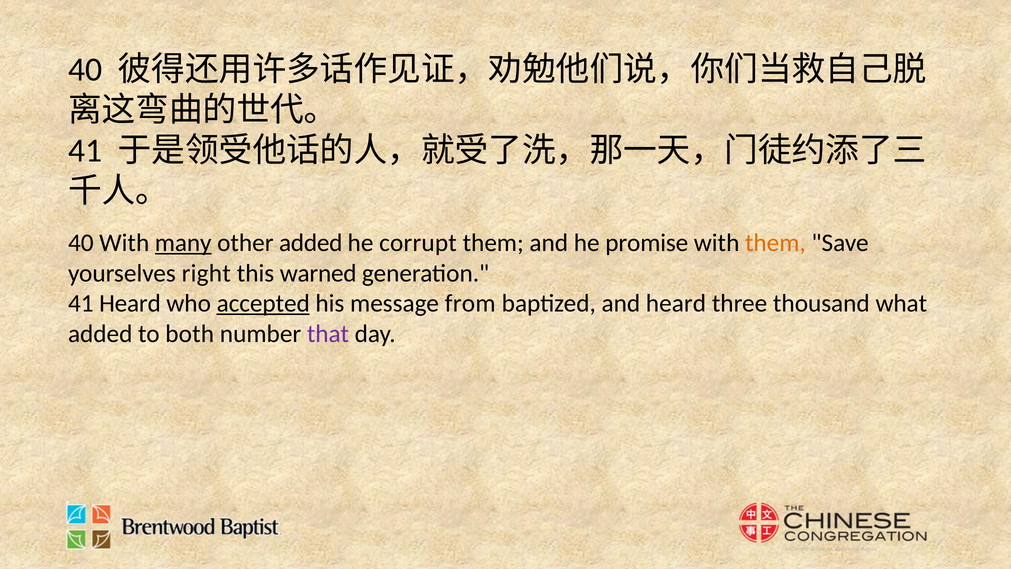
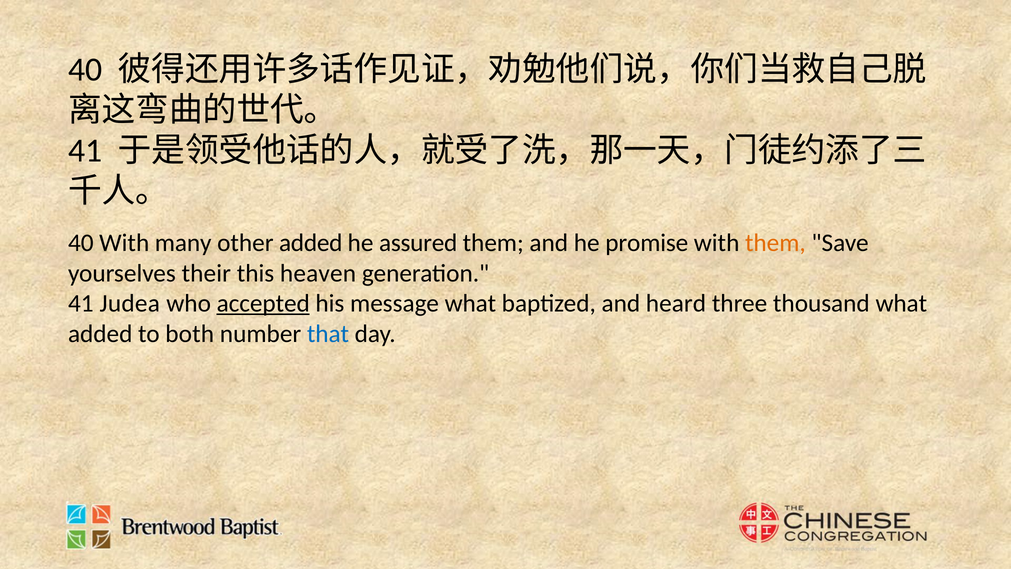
many underline: present -> none
corrupt: corrupt -> assured
right: right -> their
warned: warned -> heaven
41 Heard: Heard -> Judea
message from: from -> what
that colour: purple -> blue
